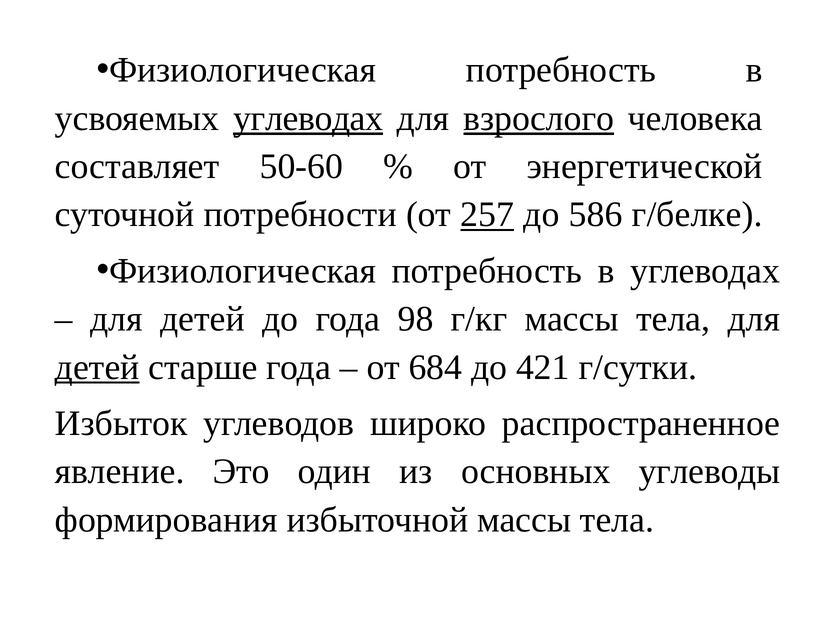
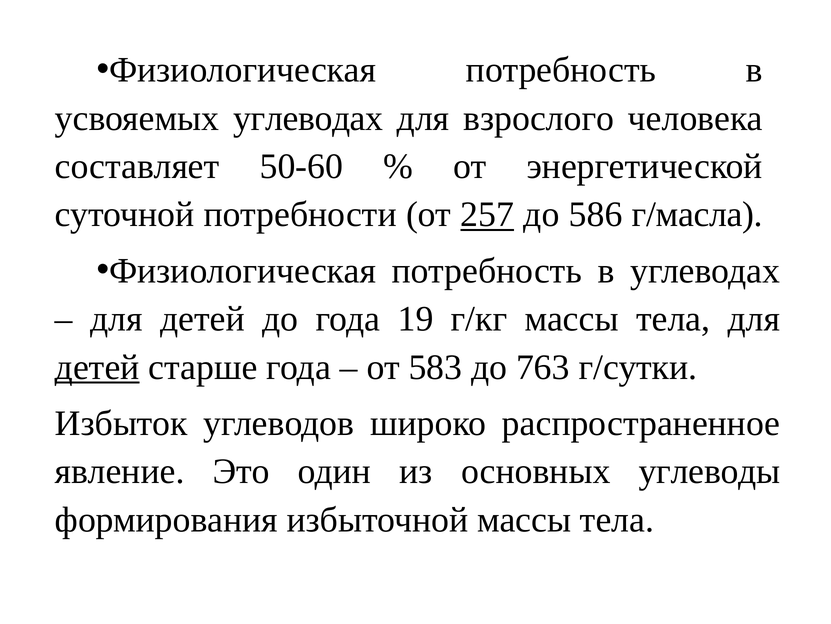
углеводах at (308, 118) underline: present -> none
взрослого underline: present -> none
г/белке: г/белке -> г/масла
98: 98 -> 19
684: 684 -> 583
421: 421 -> 763
